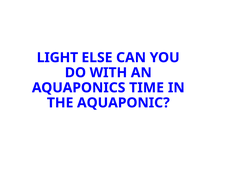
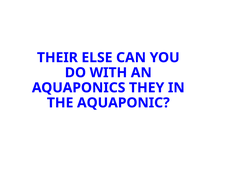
LIGHT: LIGHT -> THEIR
TIME: TIME -> THEY
